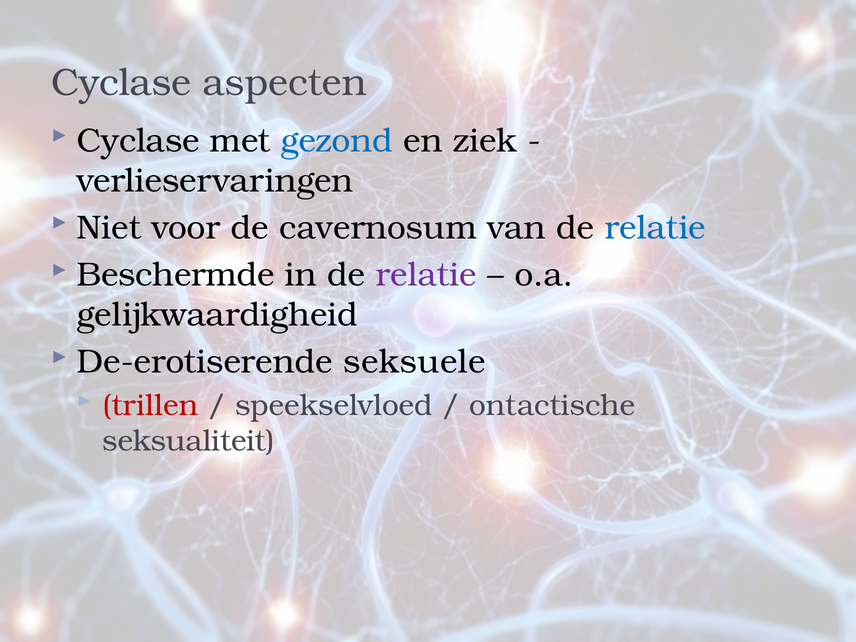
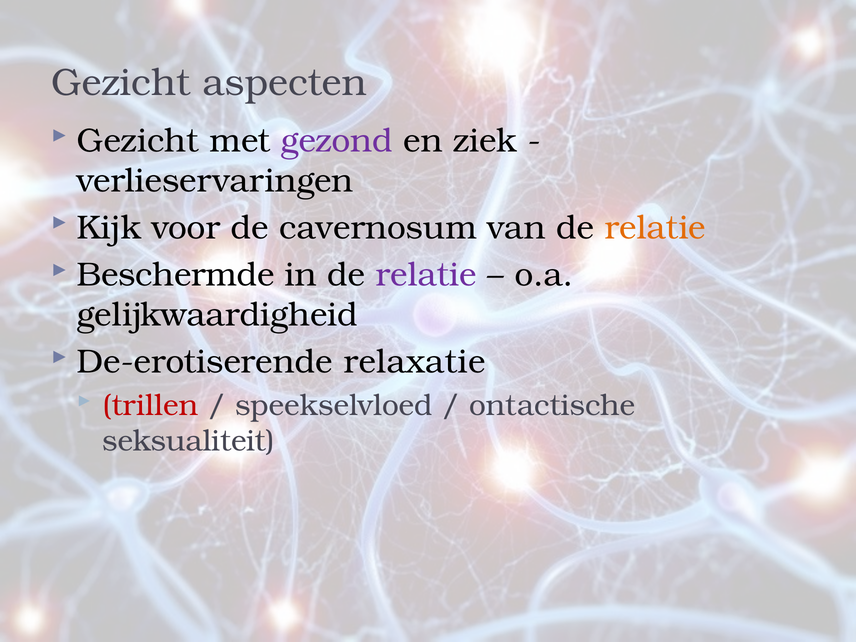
Cyclase at (121, 83): Cyclase -> Gezicht
Cyclase at (138, 141): Cyclase -> Gezicht
gezond colour: blue -> purple
Niet: Niet -> Kijk
relatie at (655, 228) colour: blue -> orange
seksuele: seksuele -> relaxatie
